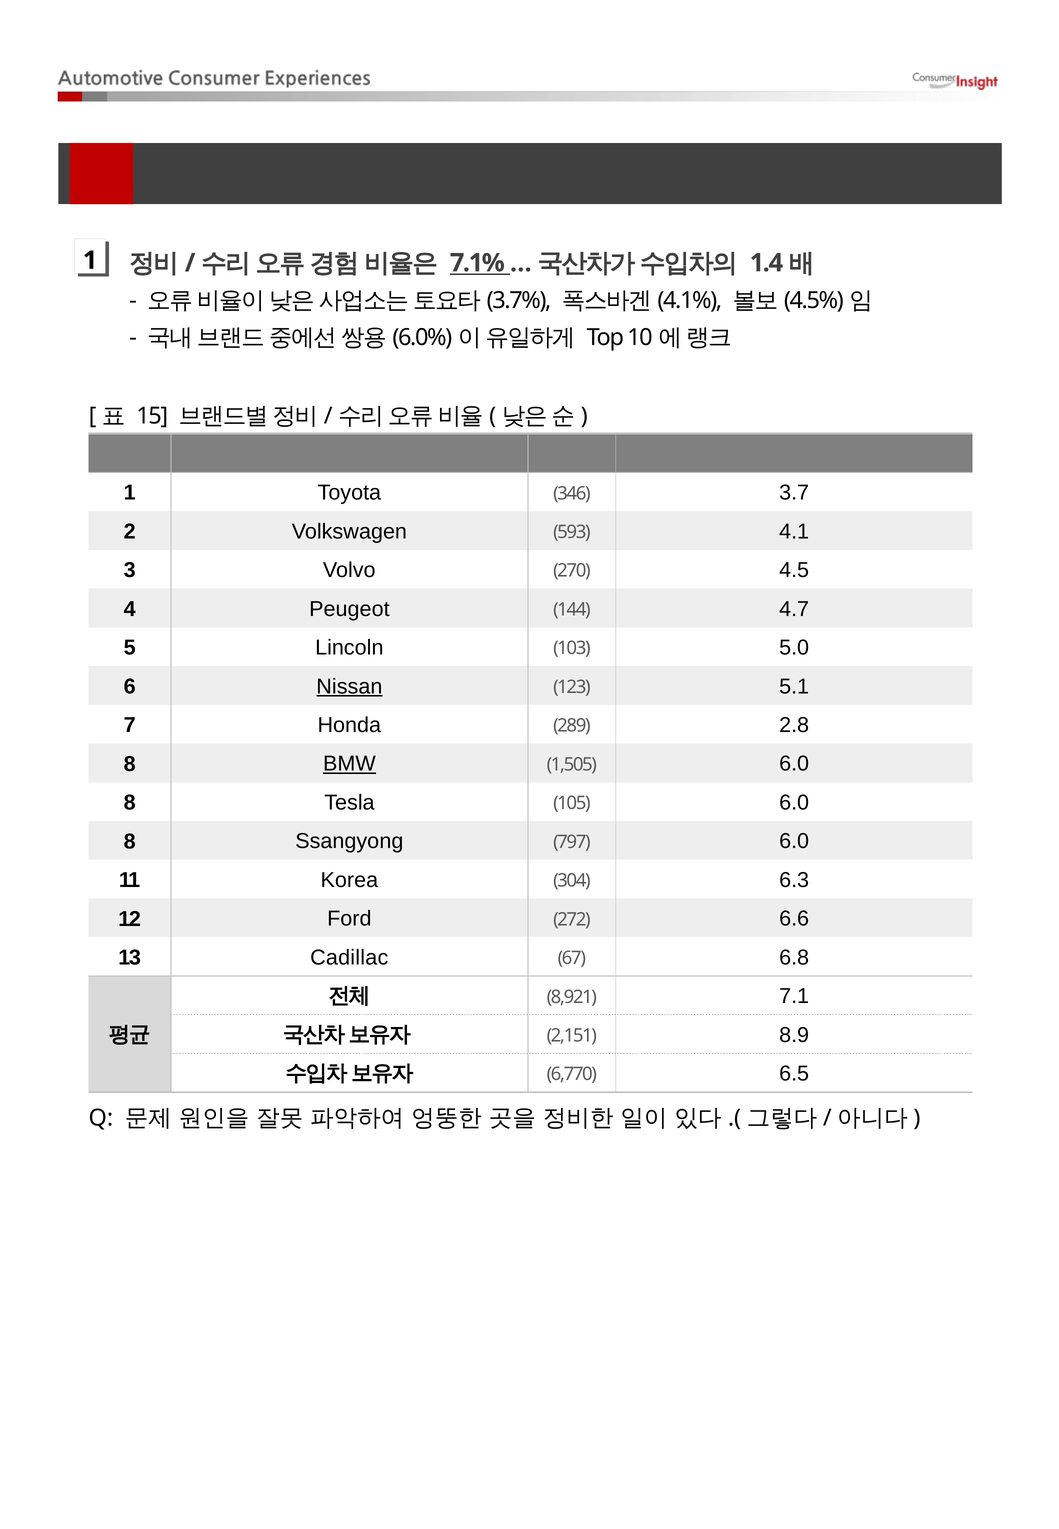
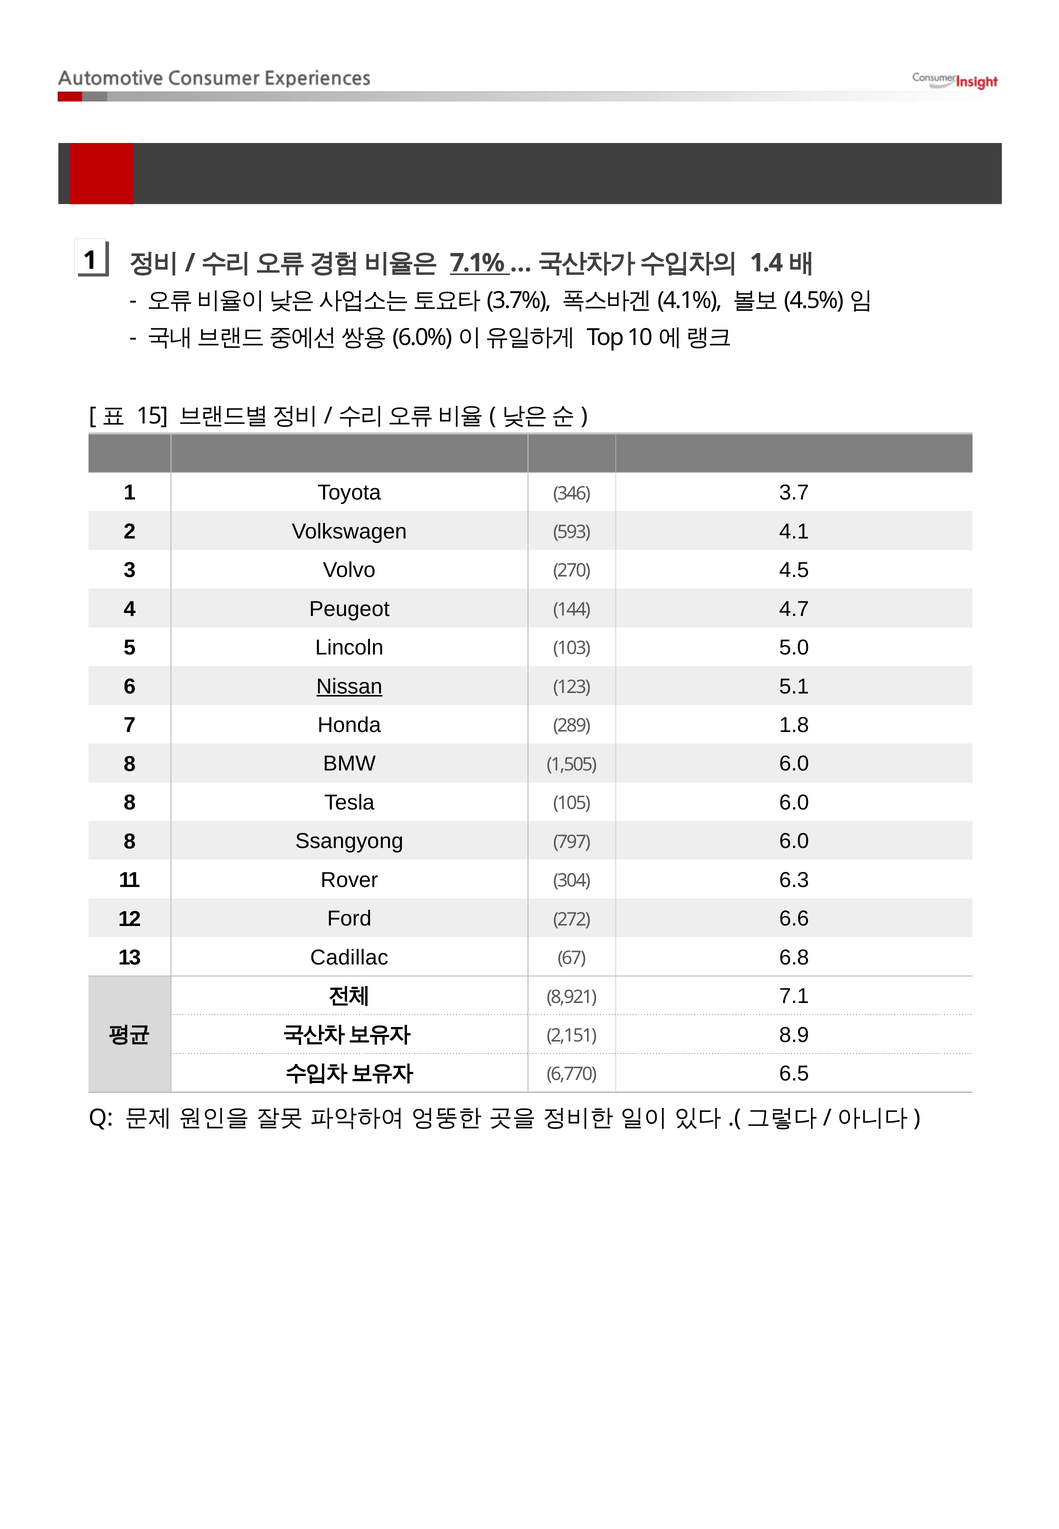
2.8: 2.8 -> 1.8
BMW underline: present -> none
Korea: Korea -> Rover
